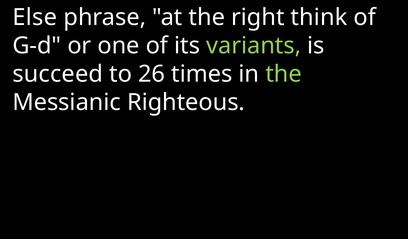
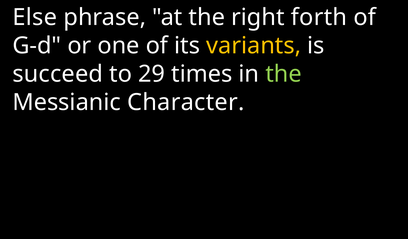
think: think -> forth
variants colour: light green -> yellow
26: 26 -> 29
Righteous: Righteous -> Character
